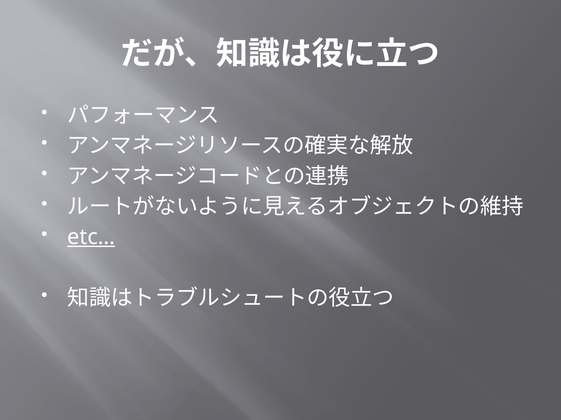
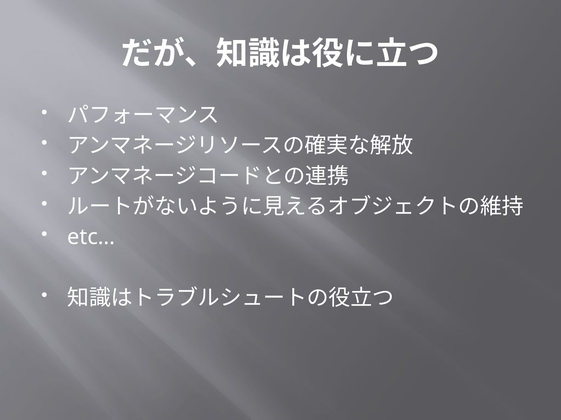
etc… underline: present -> none
